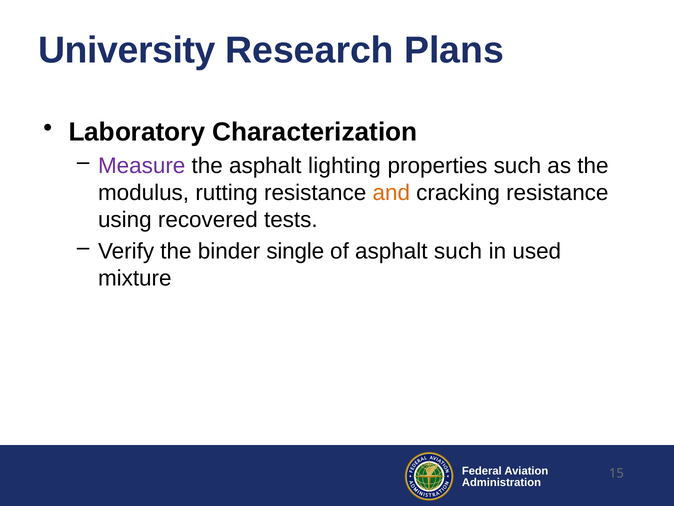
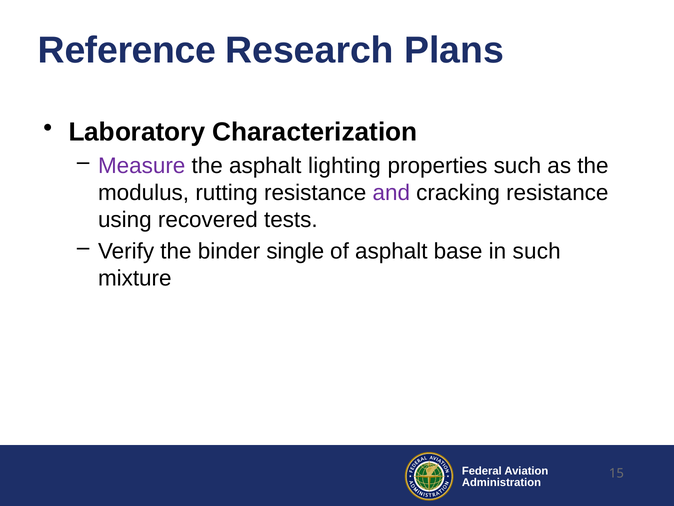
University: University -> Reference
and colour: orange -> purple
asphalt such: such -> base
in used: used -> such
